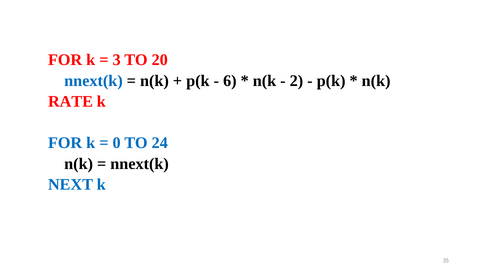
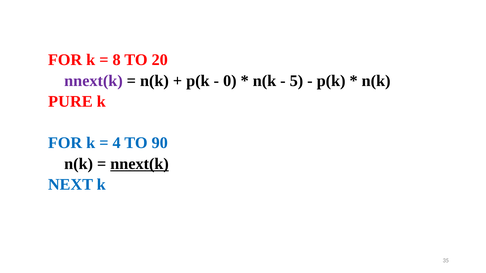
3: 3 -> 8
nnext(k at (93, 81) colour: blue -> purple
6: 6 -> 0
2: 2 -> 5
RATE: RATE -> PURE
0: 0 -> 4
24: 24 -> 90
nnext(k at (140, 164) underline: none -> present
